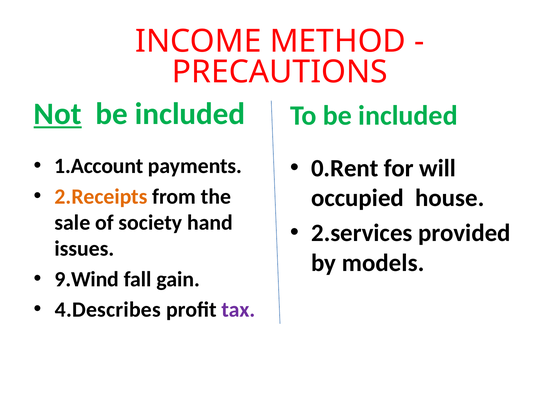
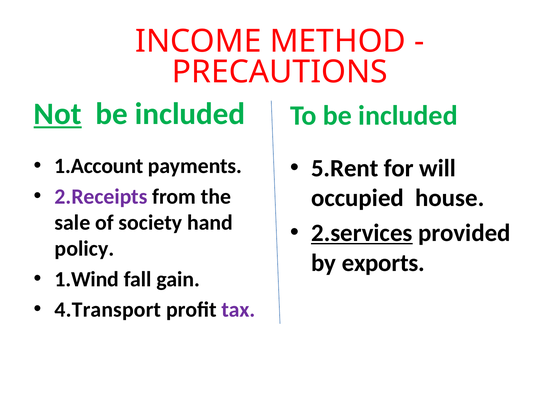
0.Rent: 0.Rent -> 5.Rent
2.Receipts colour: orange -> purple
2.services underline: none -> present
issues: issues -> policy
models: models -> exports
9.Wind: 9.Wind -> 1.Wind
4.Describes: 4.Describes -> 4.Transport
